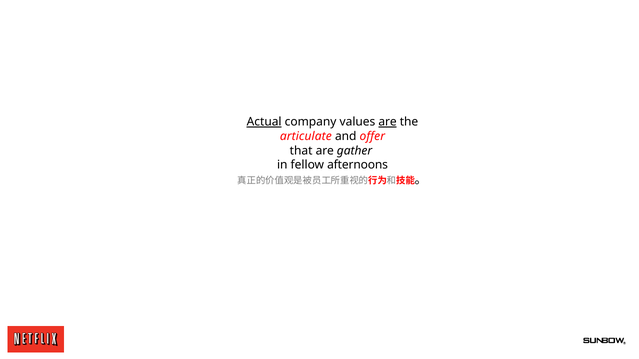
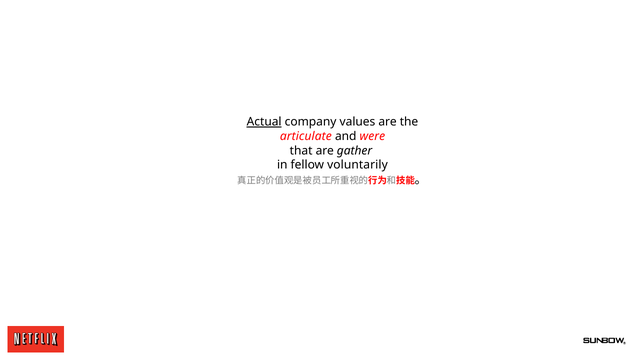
are at (388, 122) underline: present -> none
offer: offer -> were
afternoons: afternoons -> voluntarily
